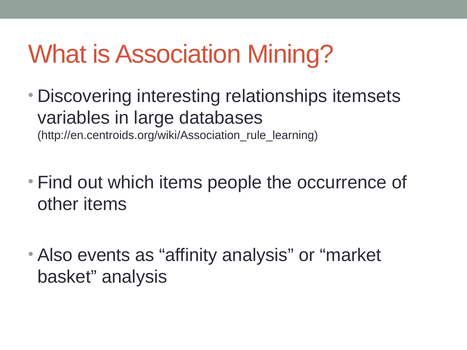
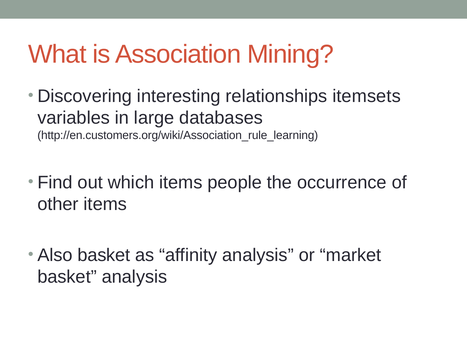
http://en.centroids.org/wiki/Association_rule_learning: http://en.centroids.org/wiki/Association_rule_learning -> http://en.customers.org/wiki/Association_rule_learning
Also events: events -> basket
